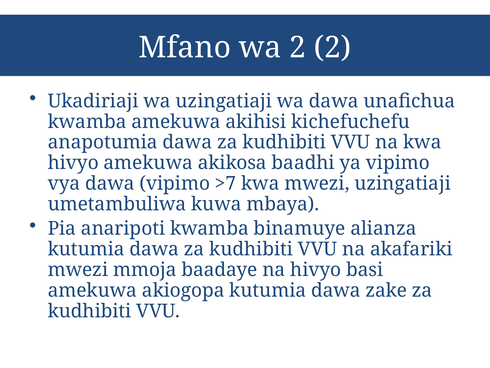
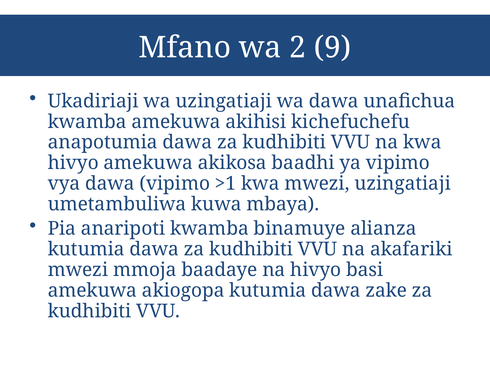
2 2: 2 -> 9
>7: >7 -> >1
